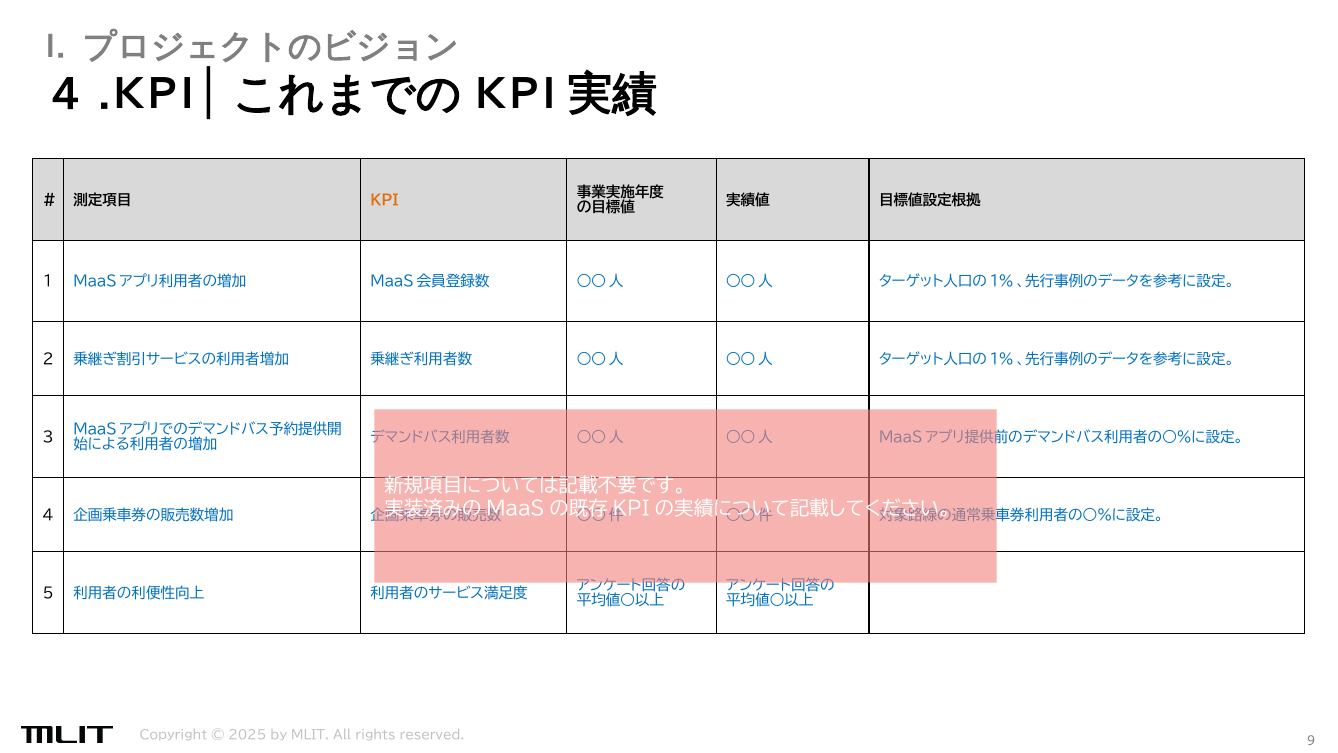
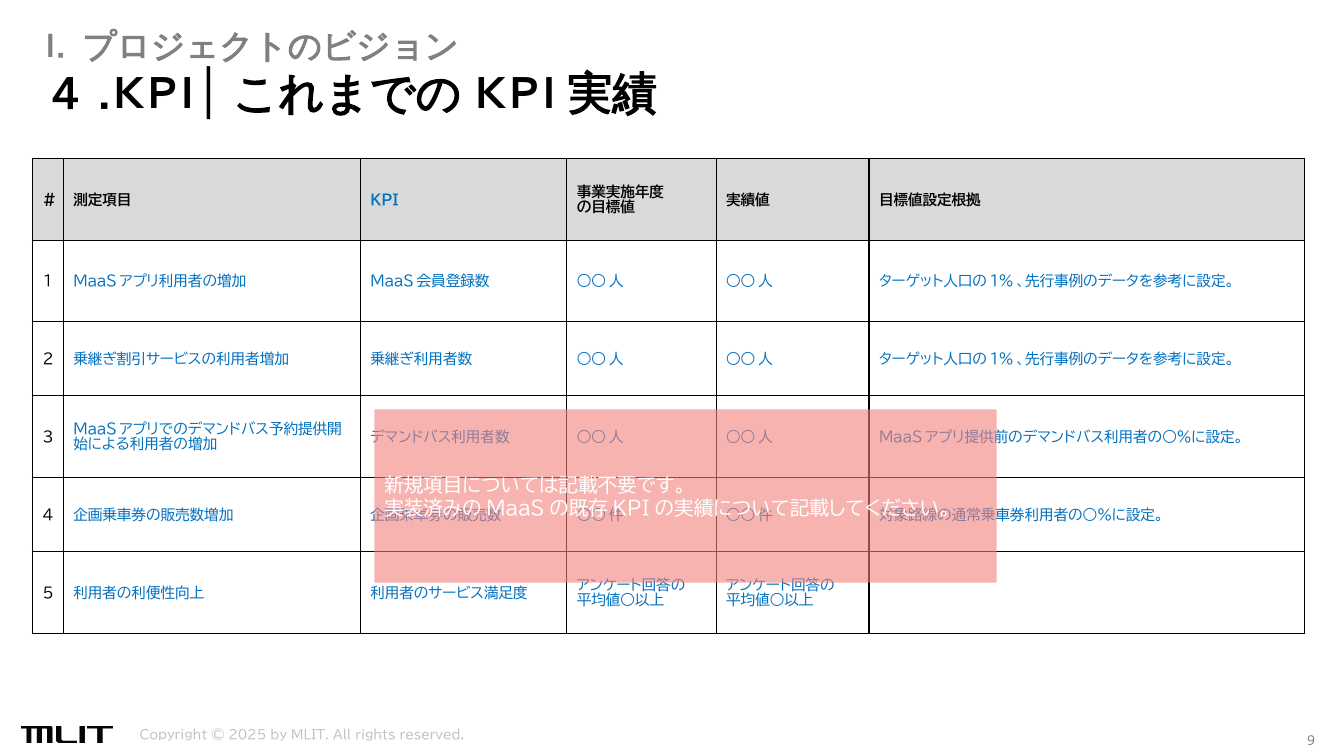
KPI colour: orange -> blue
